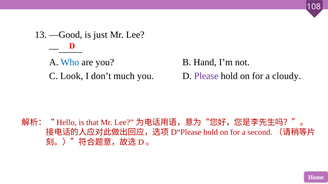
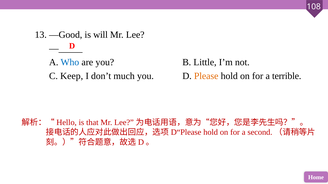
just: just -> will
Hand: Hand -> Little
Look: Look -> Keep
Please colour: purple -> orange
cloudy: cloudy -> terrible
